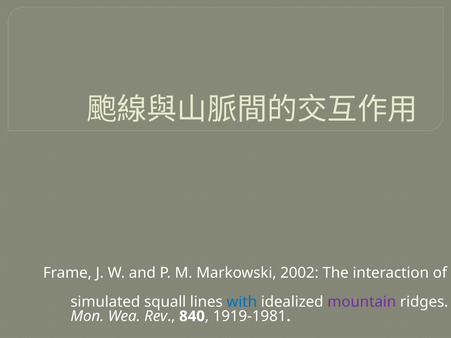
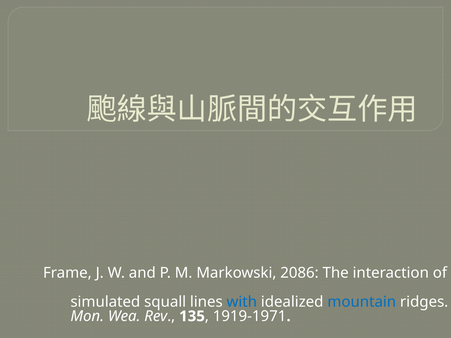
2002: 2002 -> 2086
mountain colour: purple -> blue
840: 840 -> 135
1919-1981: 1919-1981 -> 1919-1971
